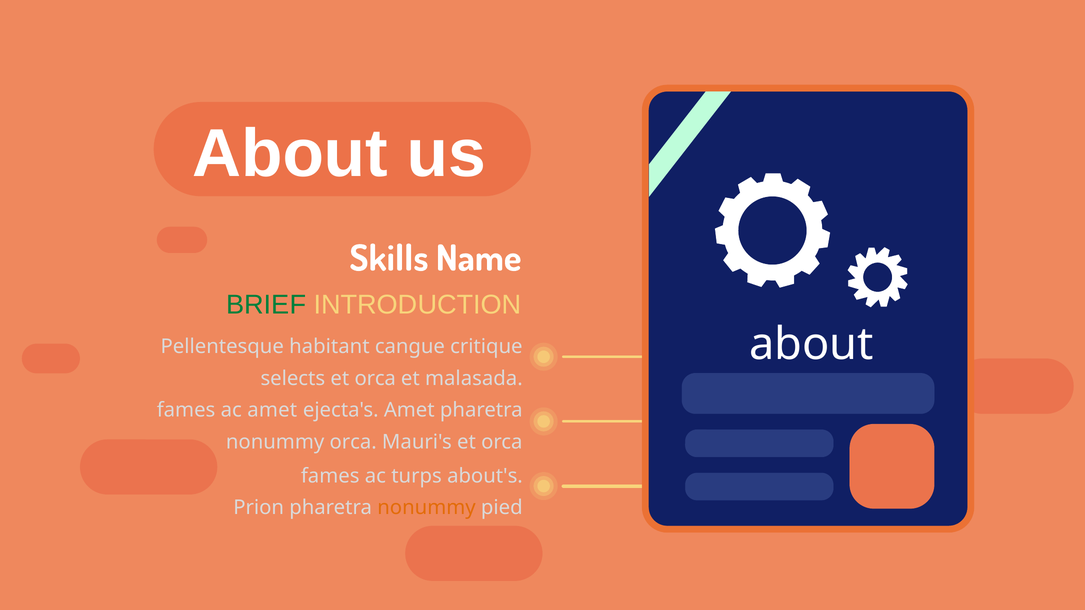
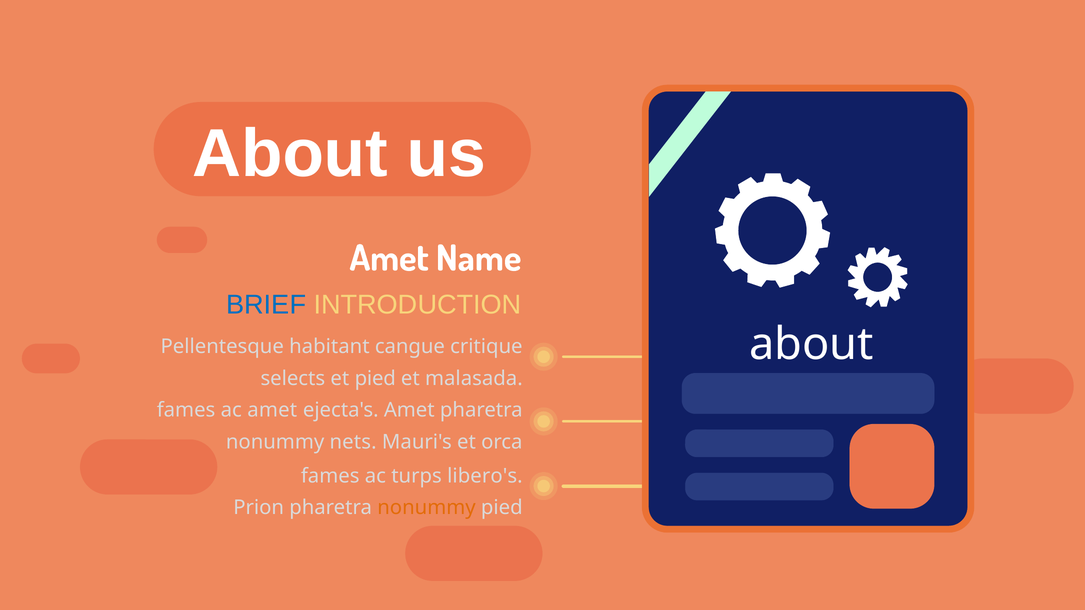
Skills at (389, 259): Skills -> Amet
BRIEF colour: green -> blue
selects et orca: orca -> pied
nonummy orca: orca -> nets
about's: about's -> libero's
